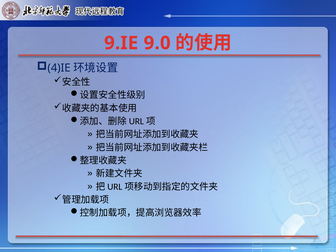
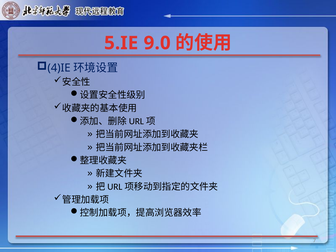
9.IE: 9.IE -> 5.IE
